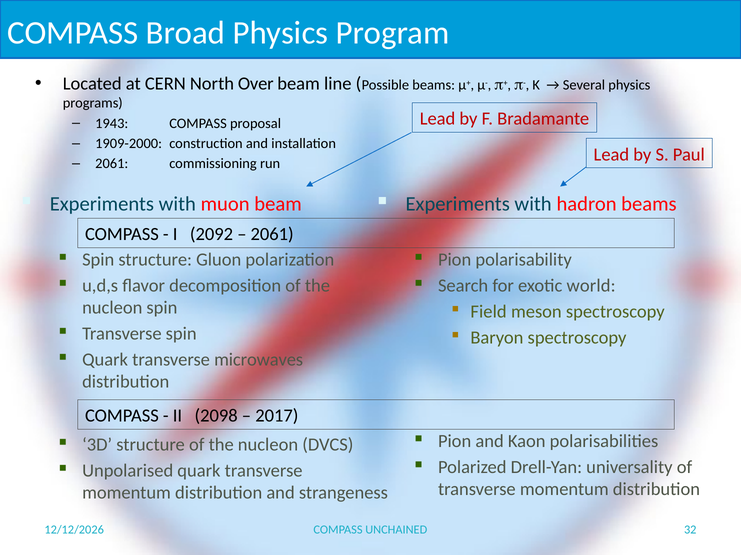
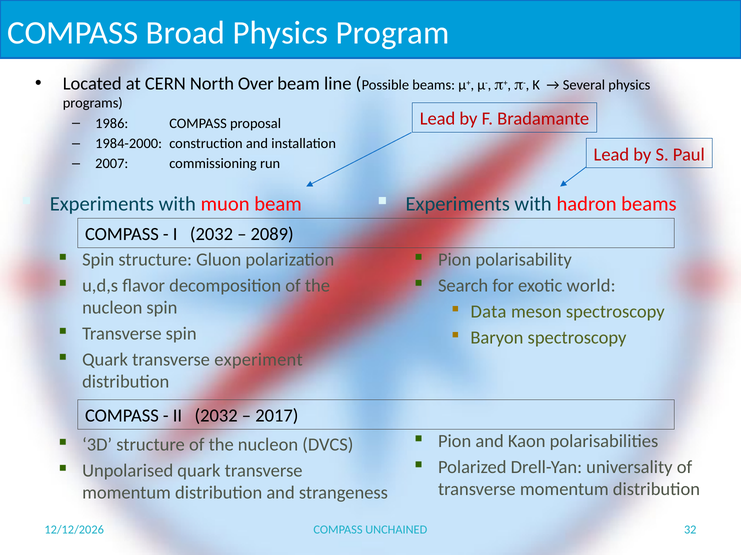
1943: 1943 -> 1986
1909-2000: 1909-2000 -> 1984-2000
2061 at (112, 164): 2061 -> 2007
I 2092: 2092 -> 2032
2061 at (272, 235): 2061 -> 2089
Field: Field -> Data
microwaves: microwaves -> experiment
II 2098: 2098 -> 2032
